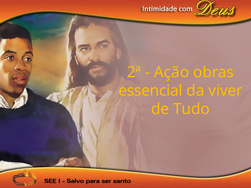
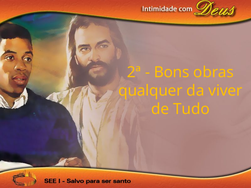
Ação: Ação -> Bons
essencial: essencial -> qualquer
